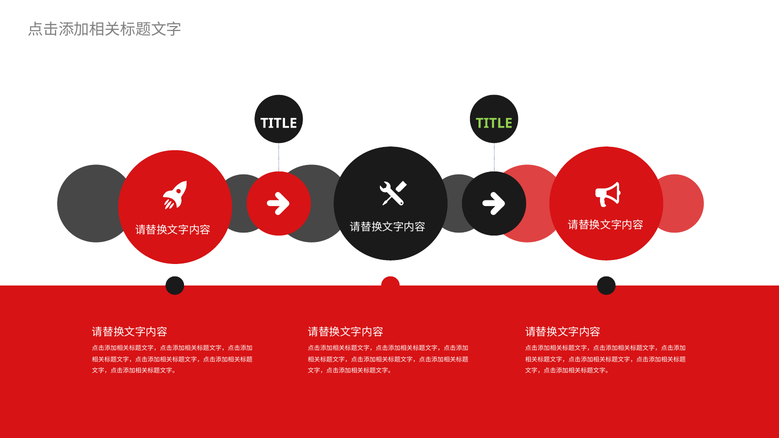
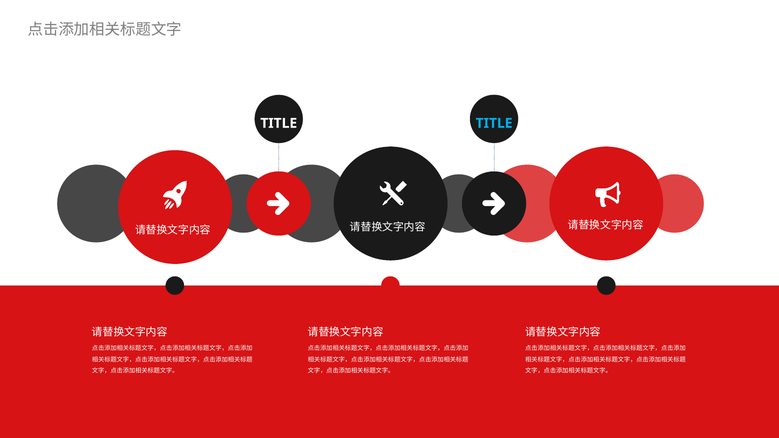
TITLE at (494, 123) colour: light green -> light blue
